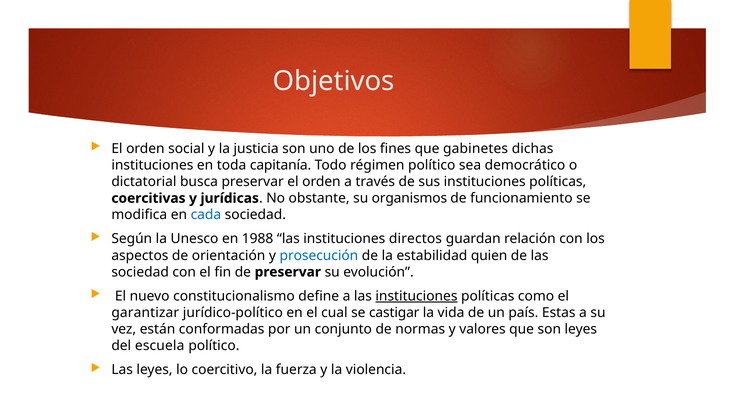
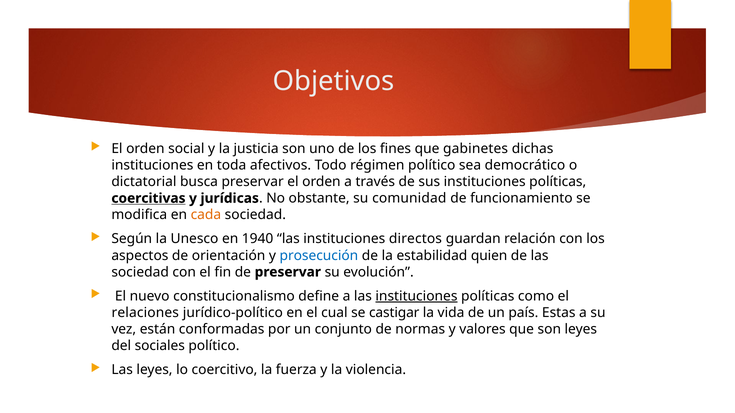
capitanía: capitanía -> afectivos
coercitivas underline: none -> present
organismos: organismos -> comunidad
cada colour: blue -> orange
1988: 1988 -> 1940
garantizar: garantizar -> relaciones
escuela: escuela -> sociales
